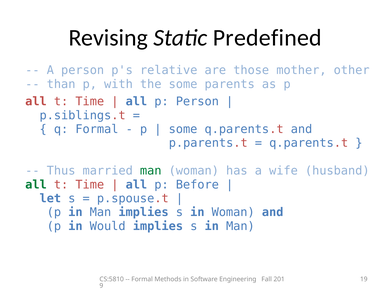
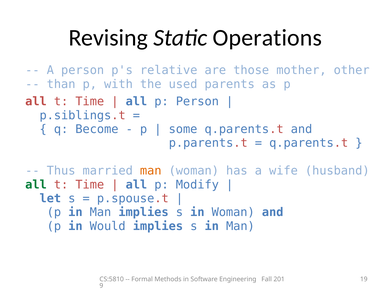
Predefined: Predefined -> Operations
the some: some -> used
q Formal: Formal -> Become
man at (151, 171) colour: green -> orange
Before: Before -> Modify
